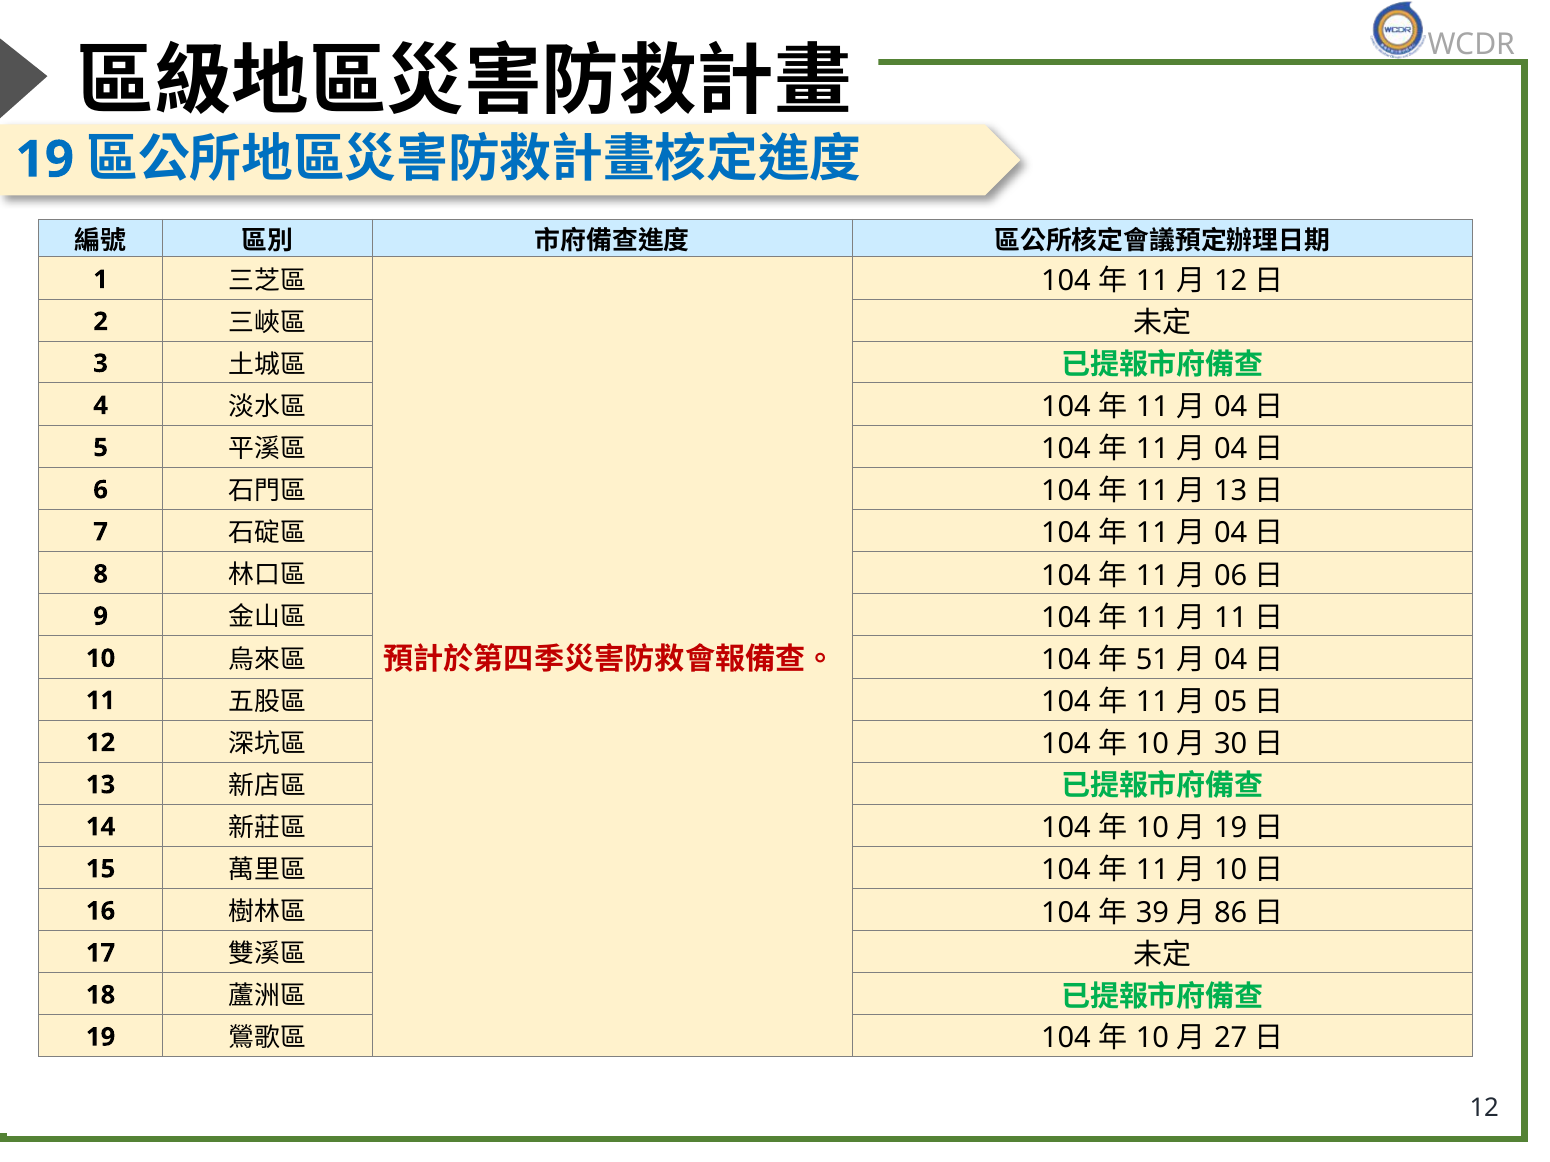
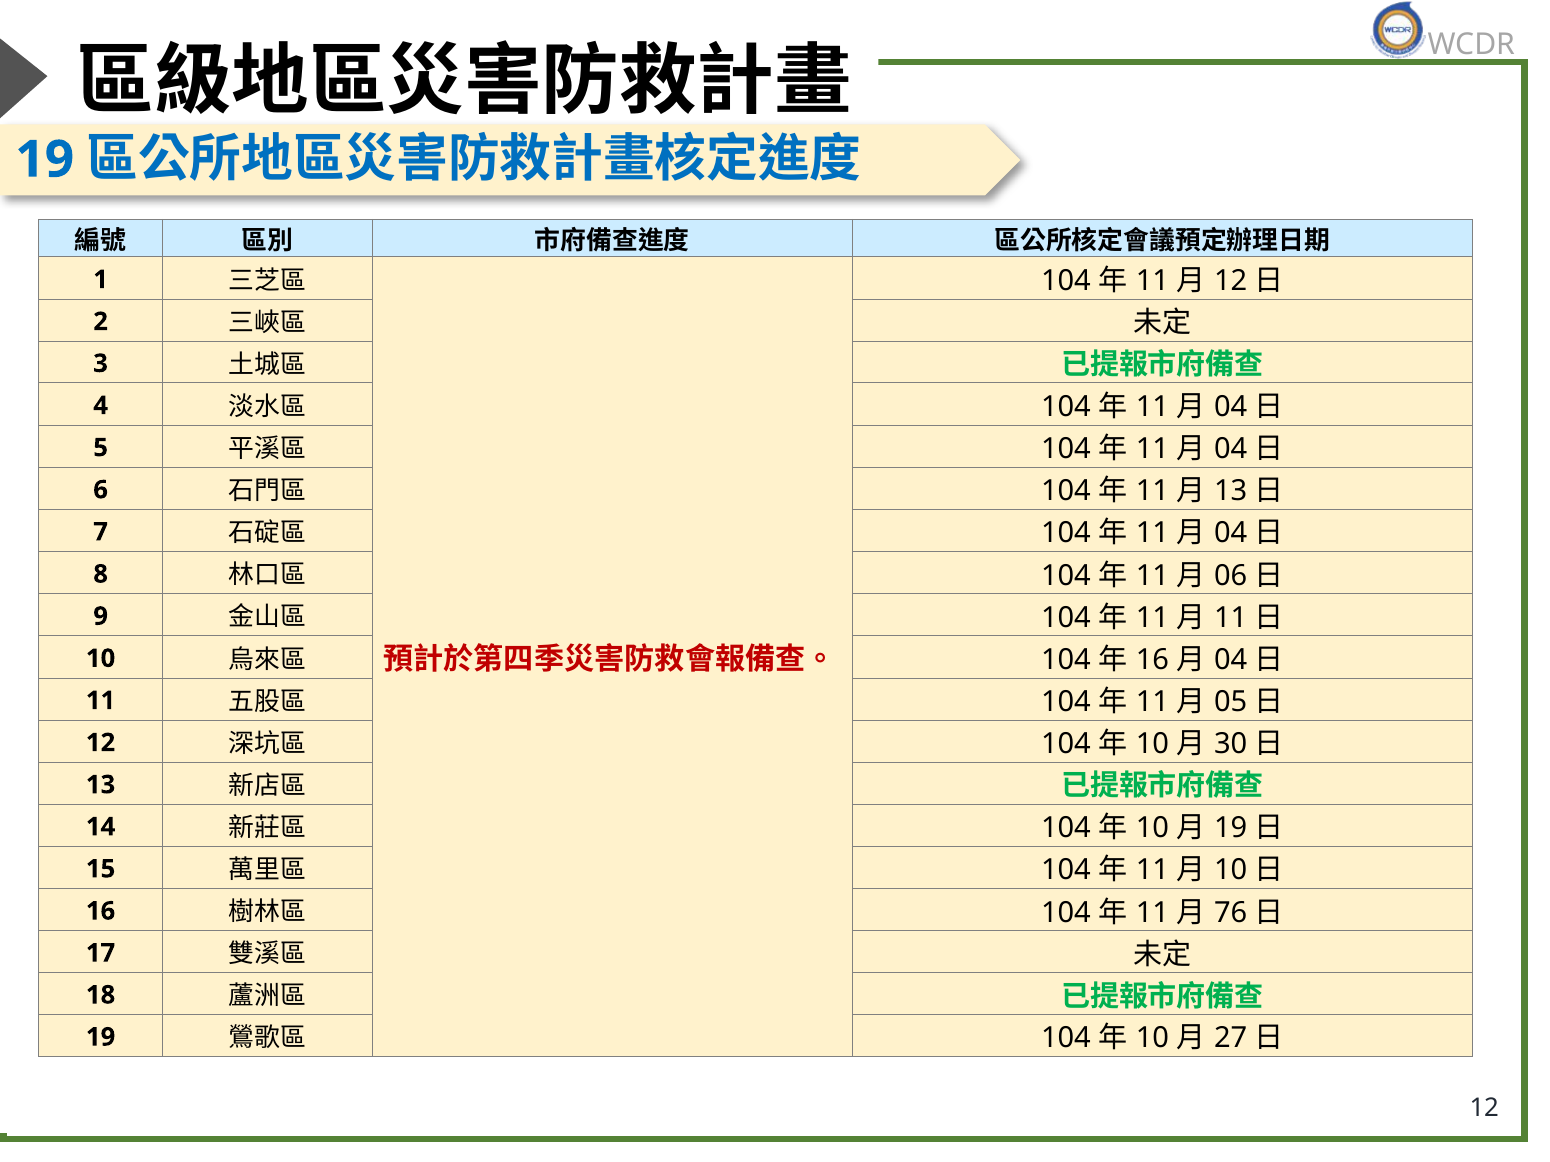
51 at (1152, 660): 51 -> 16
39 at (1152, 913): 39 -> 11
86: 86 -> 76
